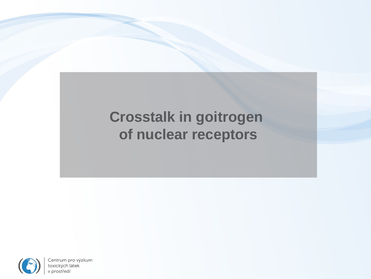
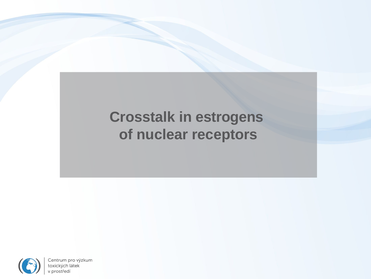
goitrogen: goitrogen -> estrogens
